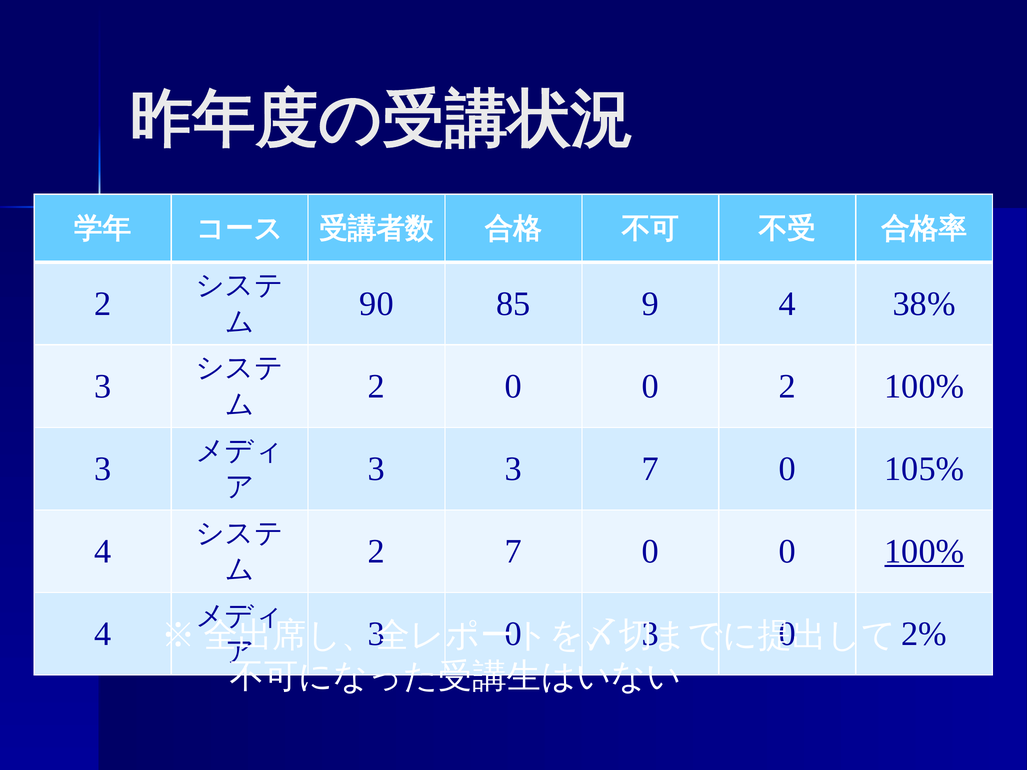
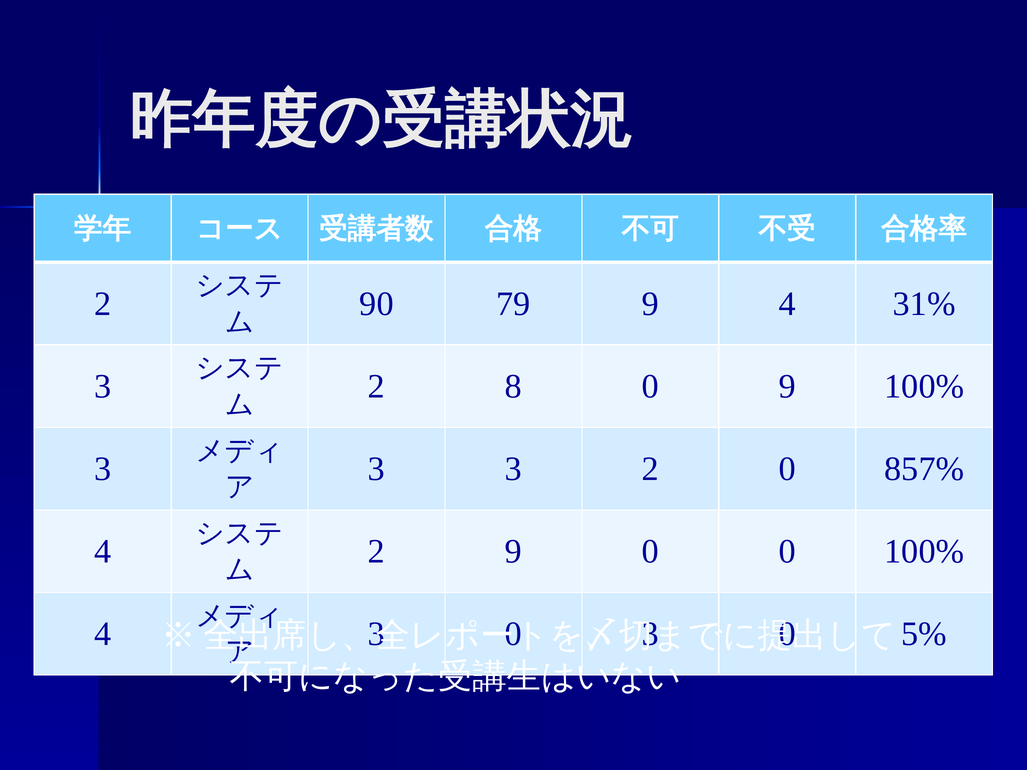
85: 85 -> 79
38%: 38% -> 31%
2 0: 0 -> 8
0 2: 2 -> 9
3 7: 7 -> 2
105%: 105% -> 857%
2 7: 7 -> 9
100% at (924, 552) underline: present -> none
2%: 2% -> 5%
